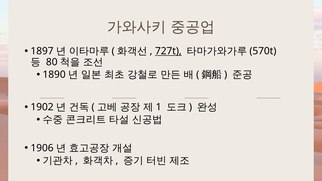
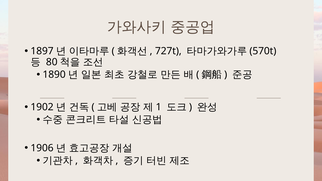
727t underline: present -> none
